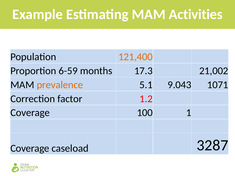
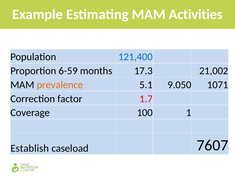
121,400 colour: orange -> blue
9.043: 9.043 -> 9.050
1.2: 1.2 -> 1.7
Coverage at (30, 148): Coverage -> Establish
3287: 3287 -> 7607
